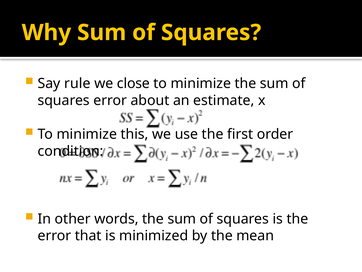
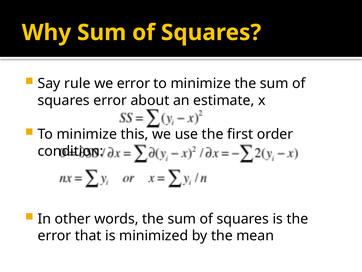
we close: close -> error
